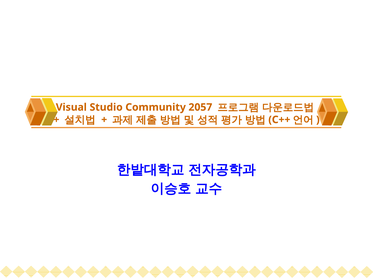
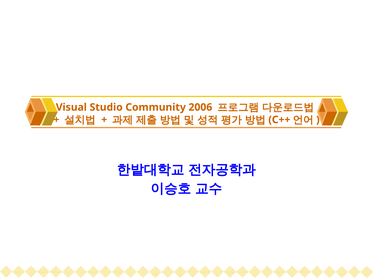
2057: 2057 -> 2006
